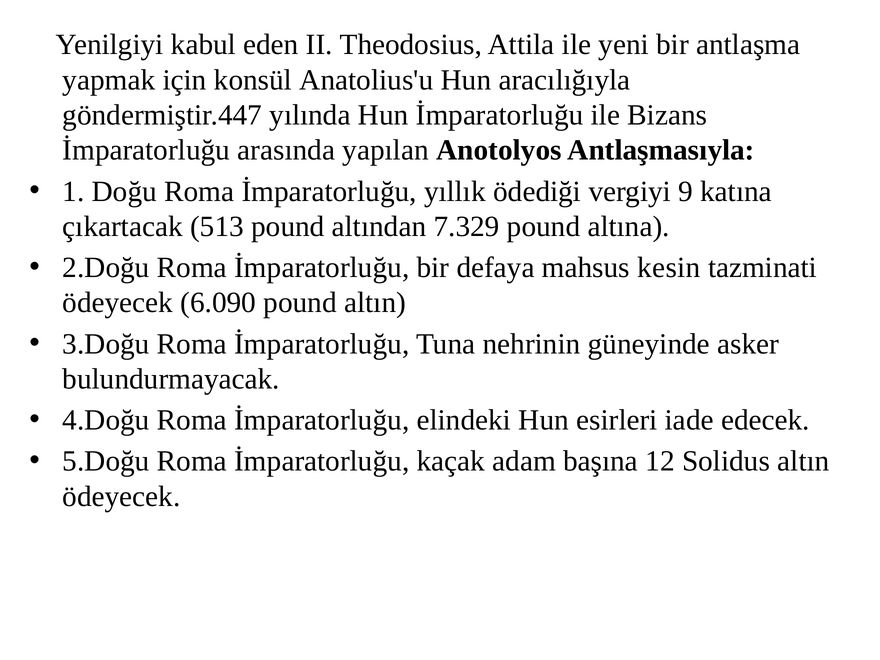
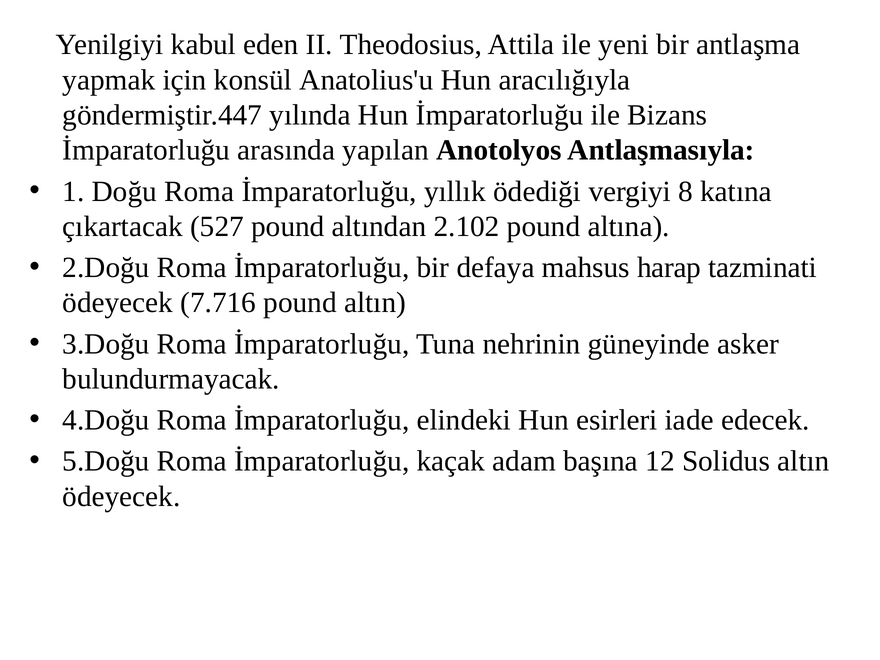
9: 9 -> 8
513: 513 -> 527
7.329: 7.329 -> 2.102
kesin: kesin -> harap
6.090: 6.090 -> 7.716
